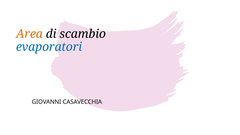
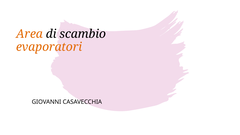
evaporatori colour: blue -> orange
